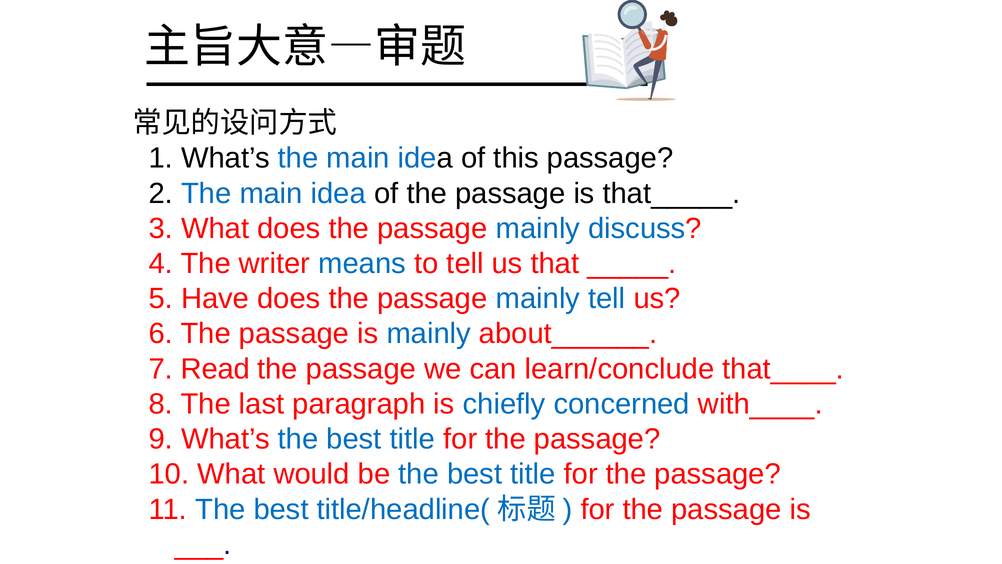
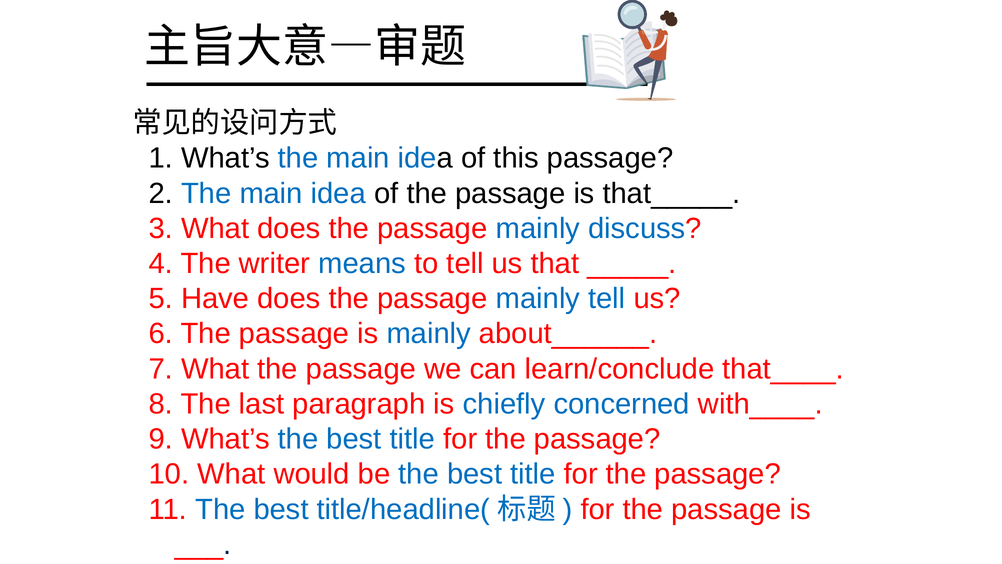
7 Read: Read -> What
